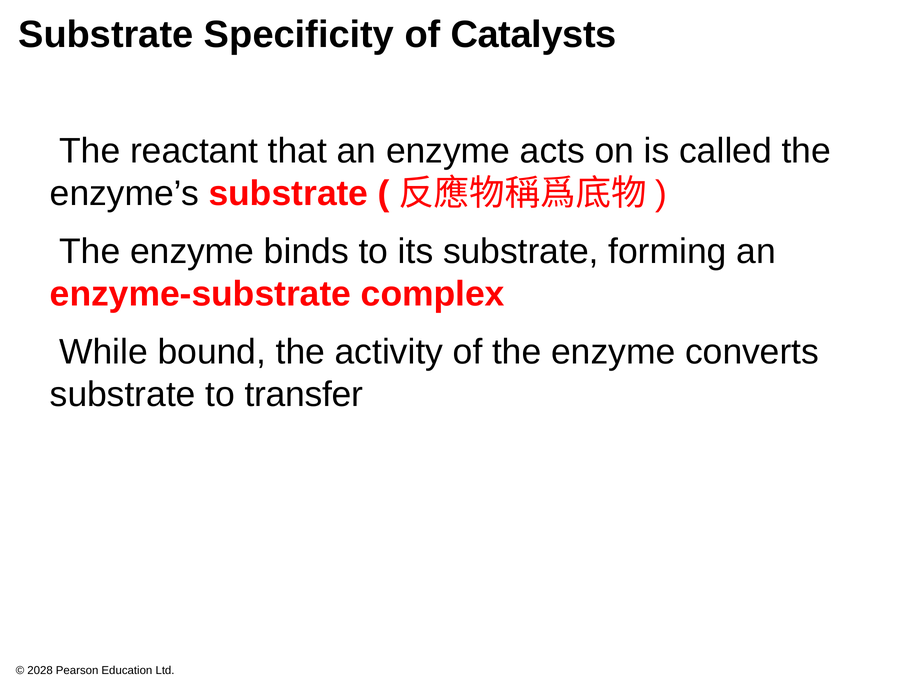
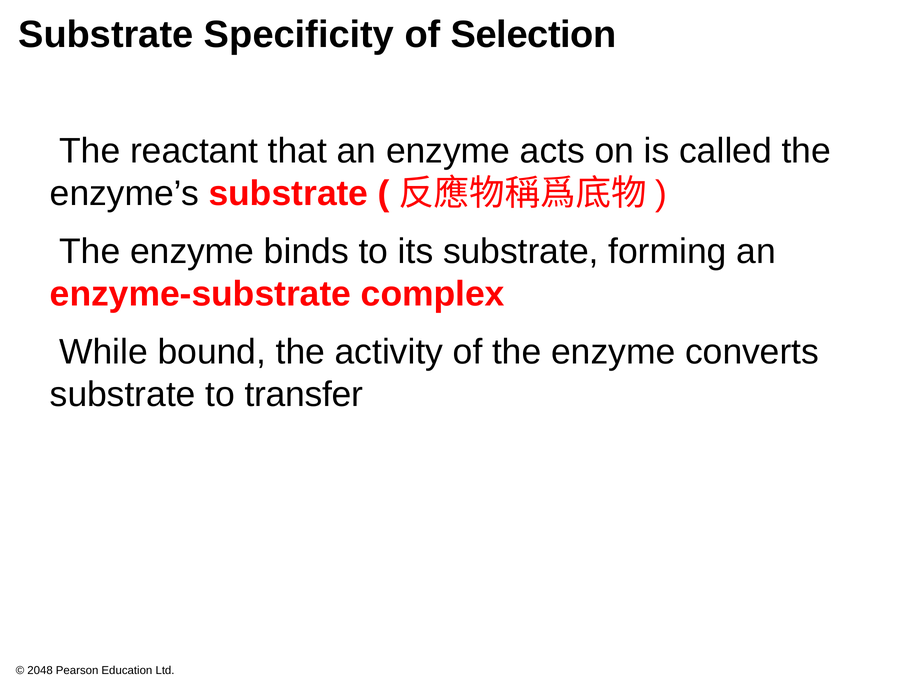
Catalysts: Catalysts -> Selection
2028: 2028 -> 2048
